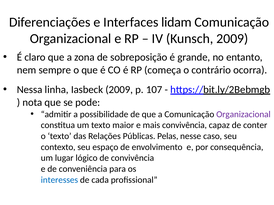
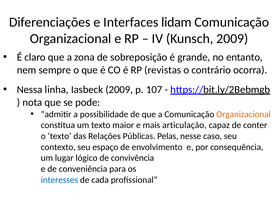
começa: começa -> revistas
Organizacional at (243, 115) colour: purple -> orange
mais convivência: convivência -> articulação
